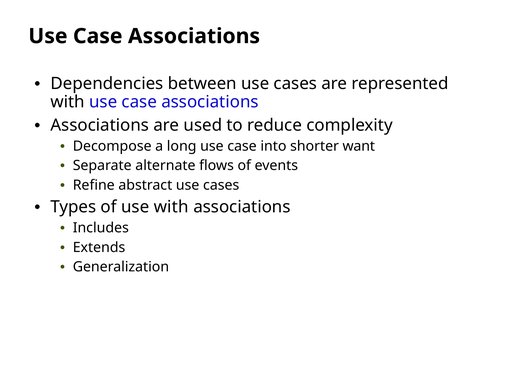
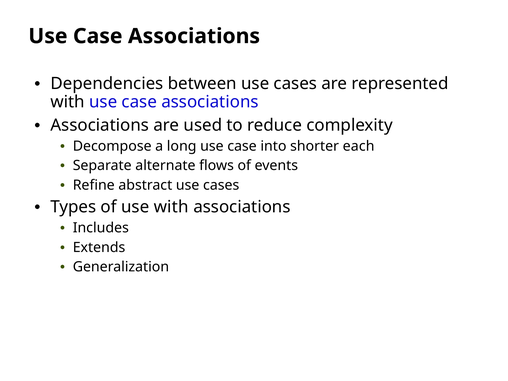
want: want -> each
